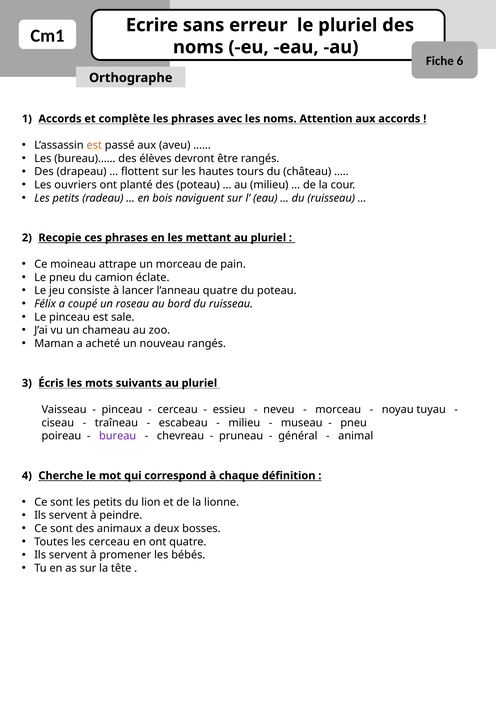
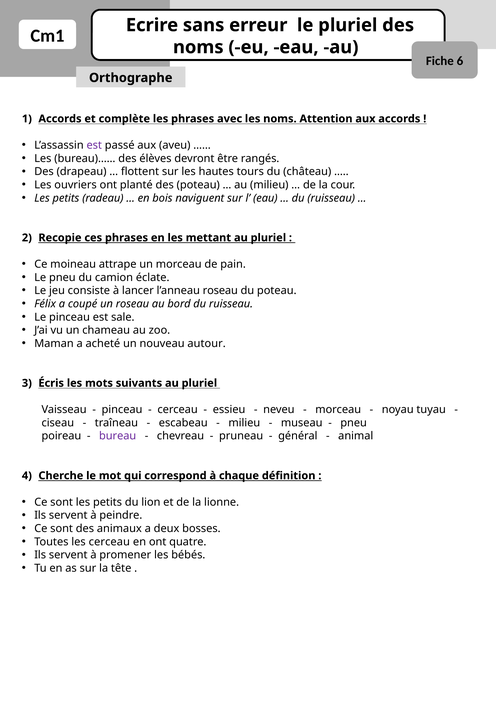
est at (94, 145) colour: orange -> purple
l’anneau quatre: quatre -> roseau
nouveau rangés: rangés -> autour
